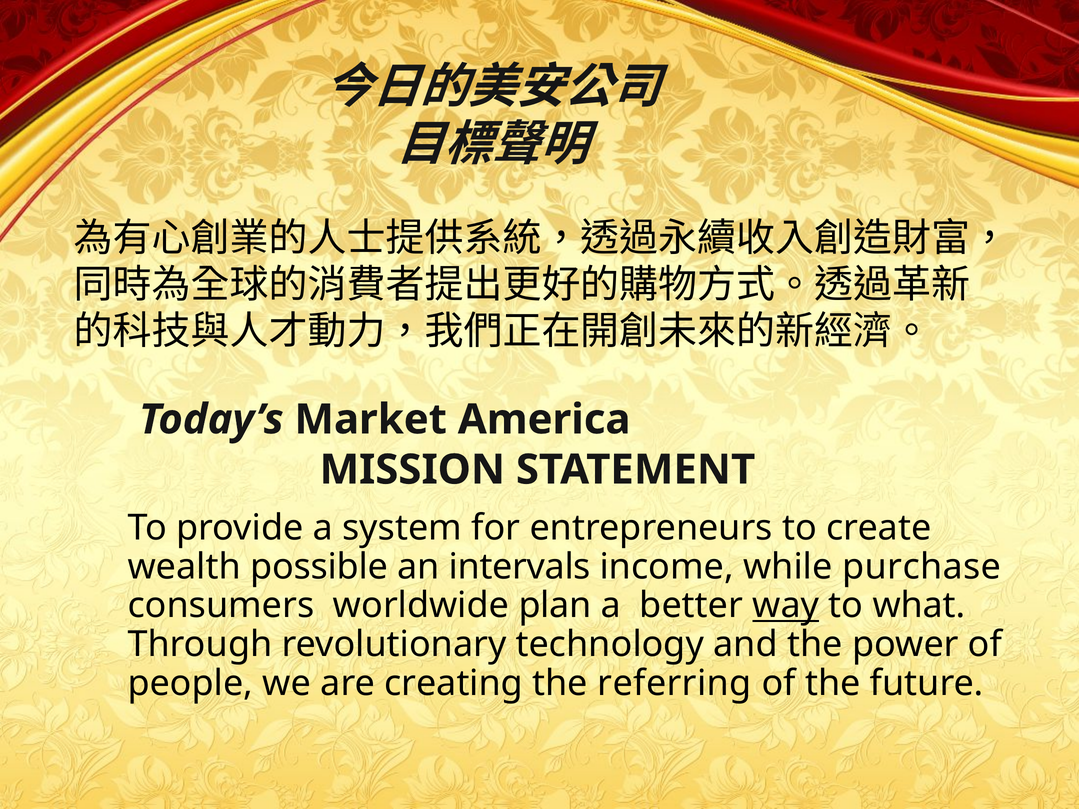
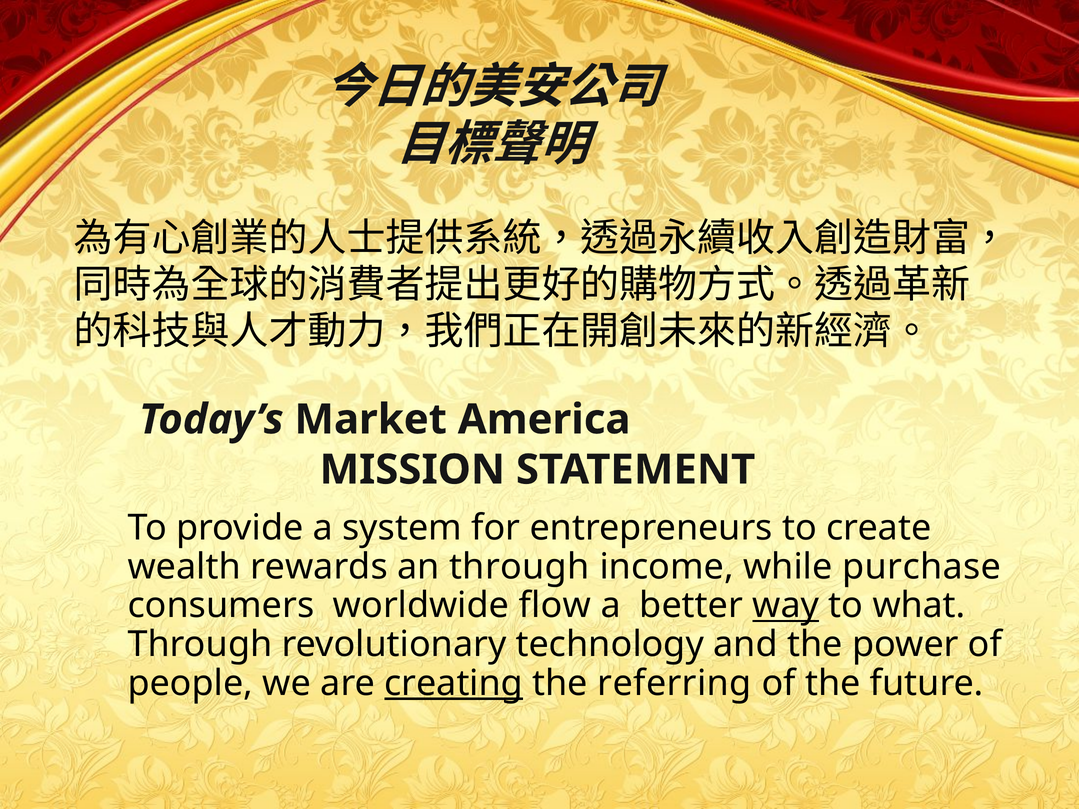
possible: possible -> rewards
an intervals: intervals -> through
plan: plan -> flow
creating underline: none -> present
